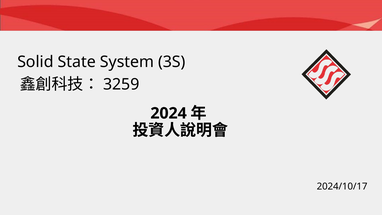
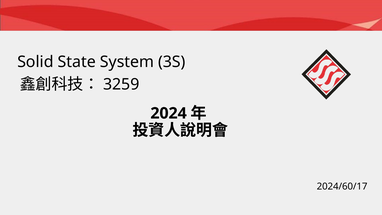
2024/10/17: 2024/10/17 -> 2024/60/17
